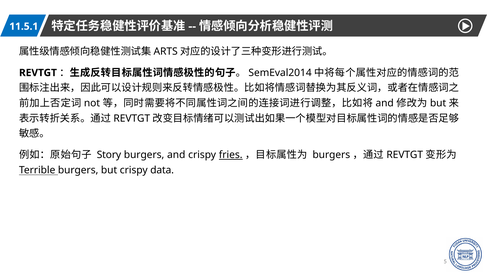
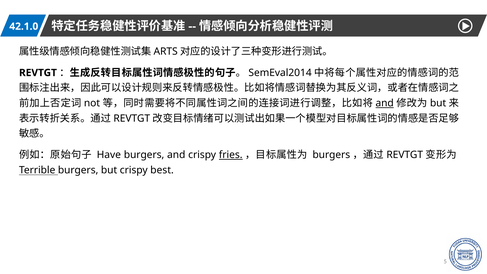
11.5.1: 11.5.1 -> 42.1.0
and at (385, 103) underline: none -> present
Story: Story -> Have
data: data -> best
